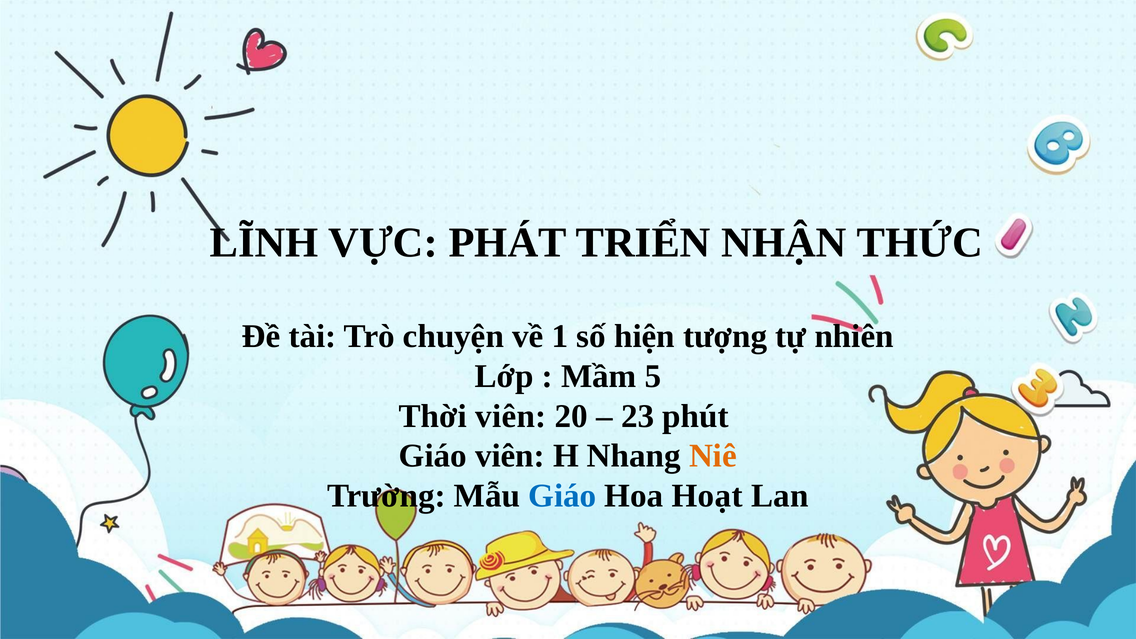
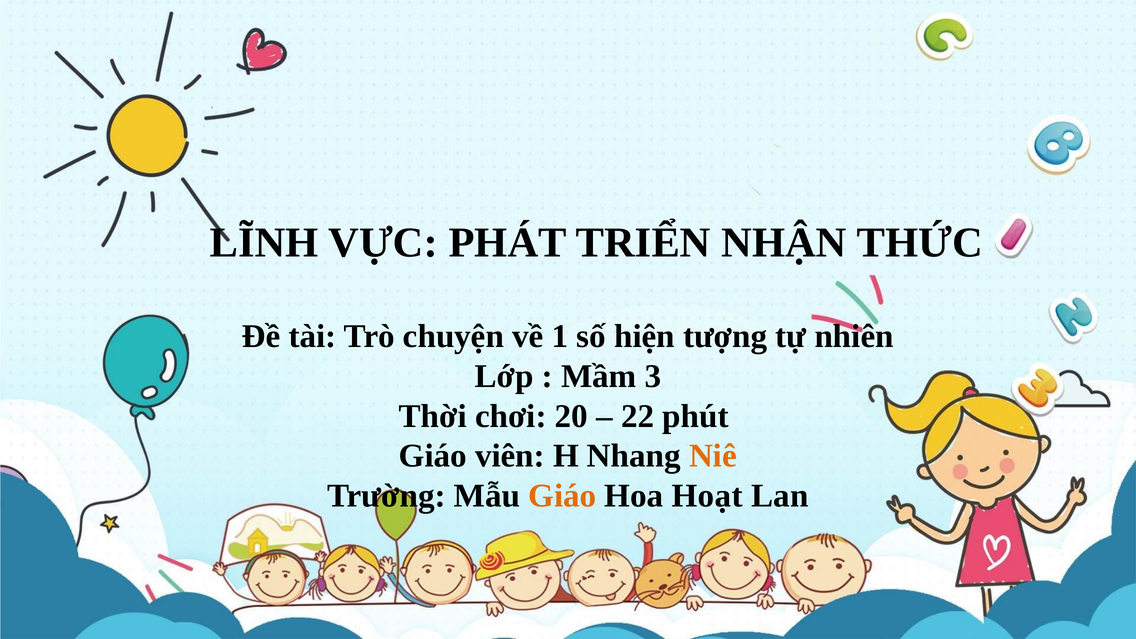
5: 5 -> 3
Thời viên: viên -> chơi
23: 23 -> 22
Giáo at (562, 496) colour: blue -> orange
